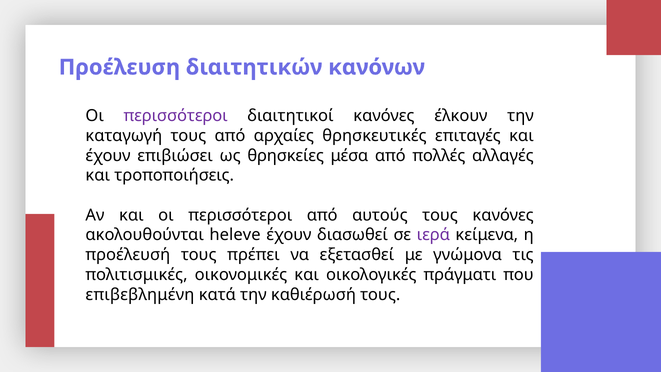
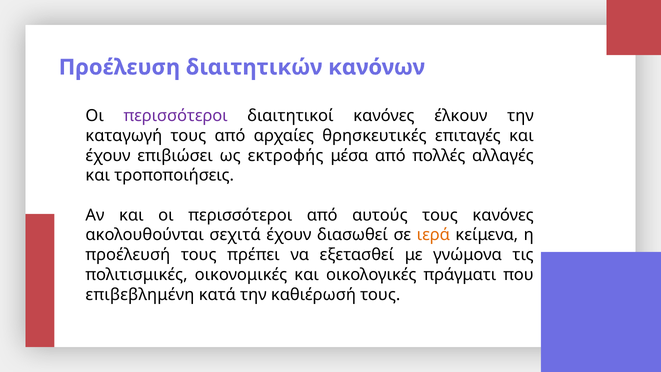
θρησκείες: θρησκείες -> εκτροφής
heleve: heleve -> σεχιτά
ιερά colour: purple -> orange
